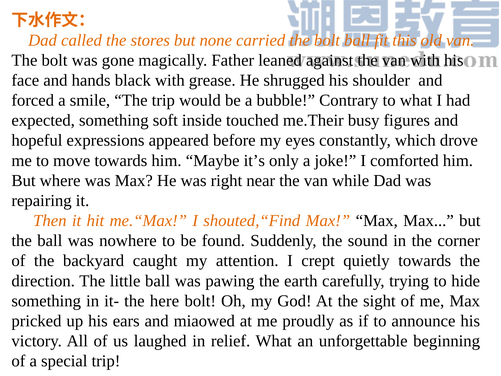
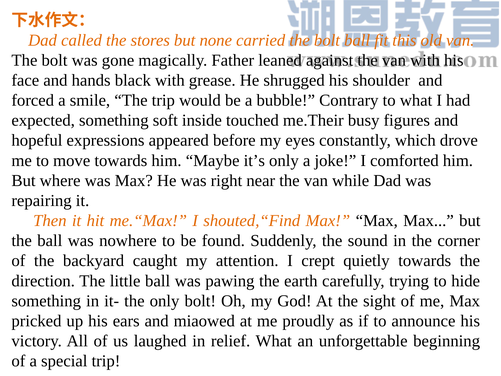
the here: here -> only
